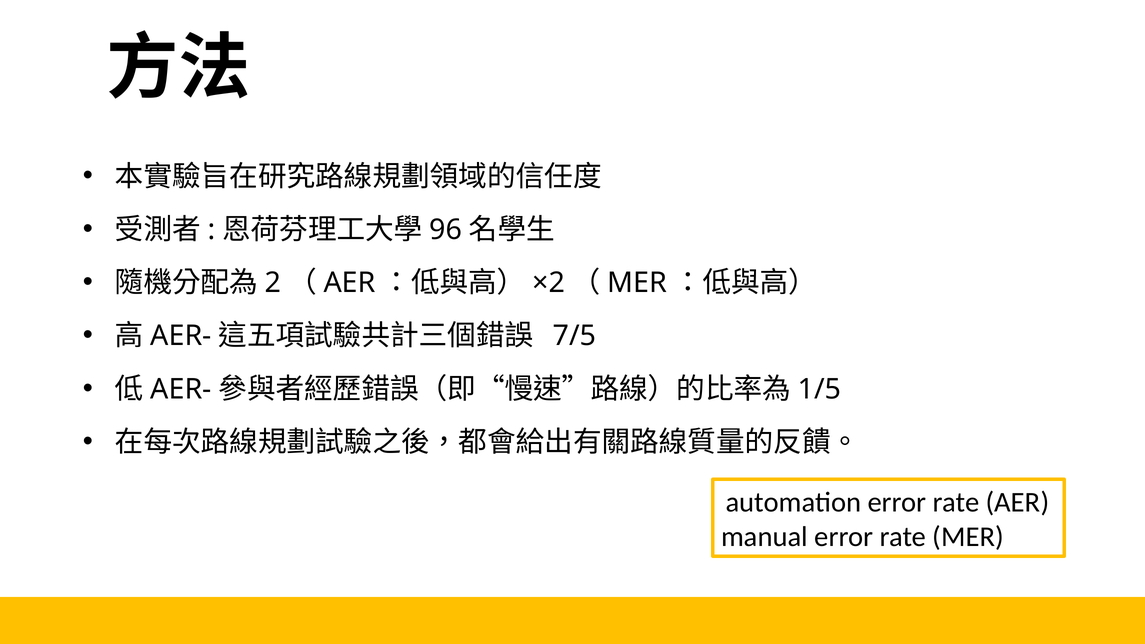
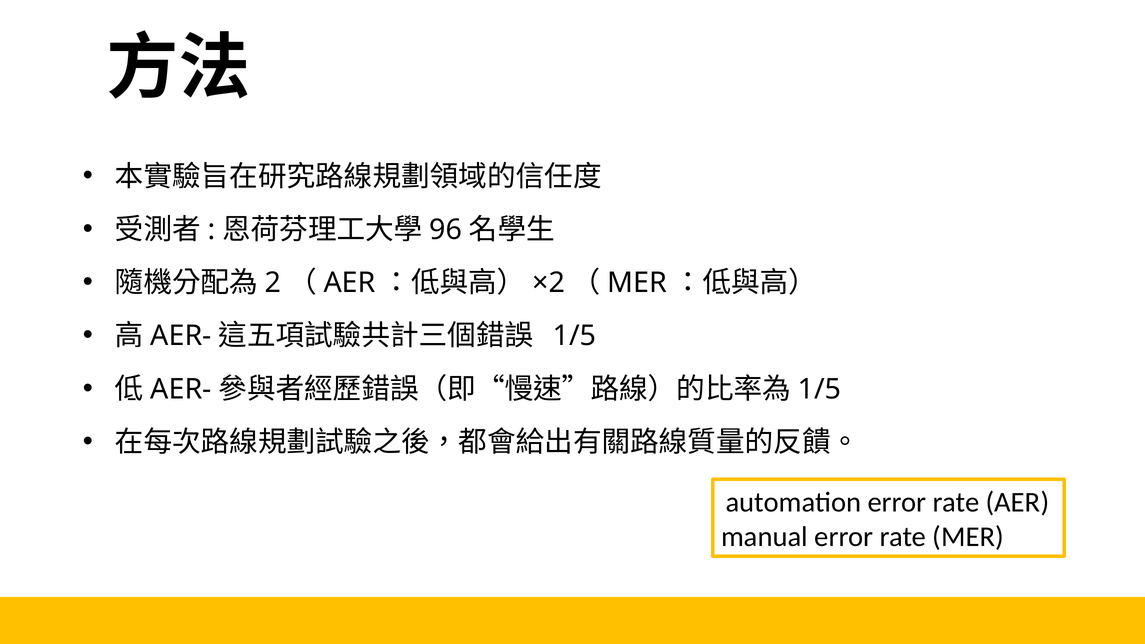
7/5 at (575, 336): 7/5 -> 1/5
